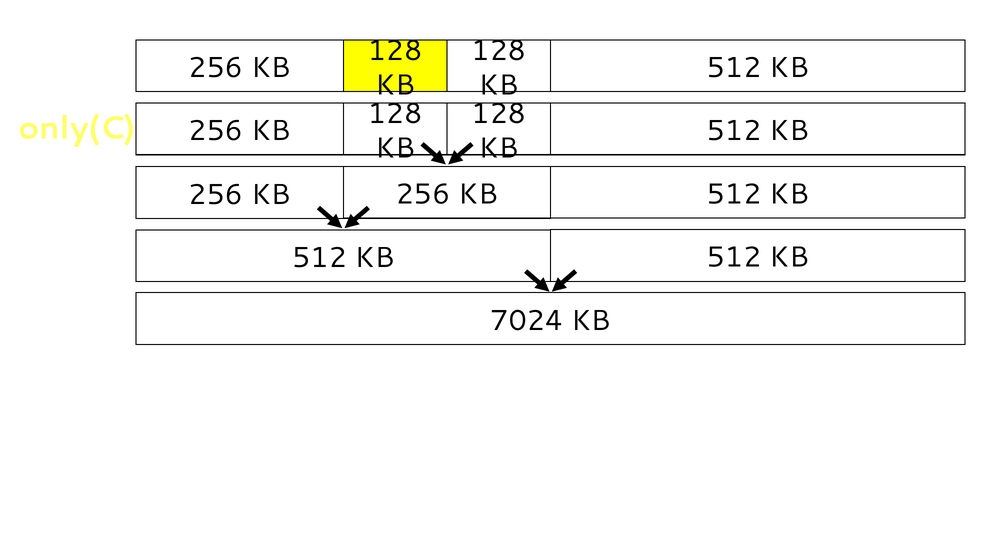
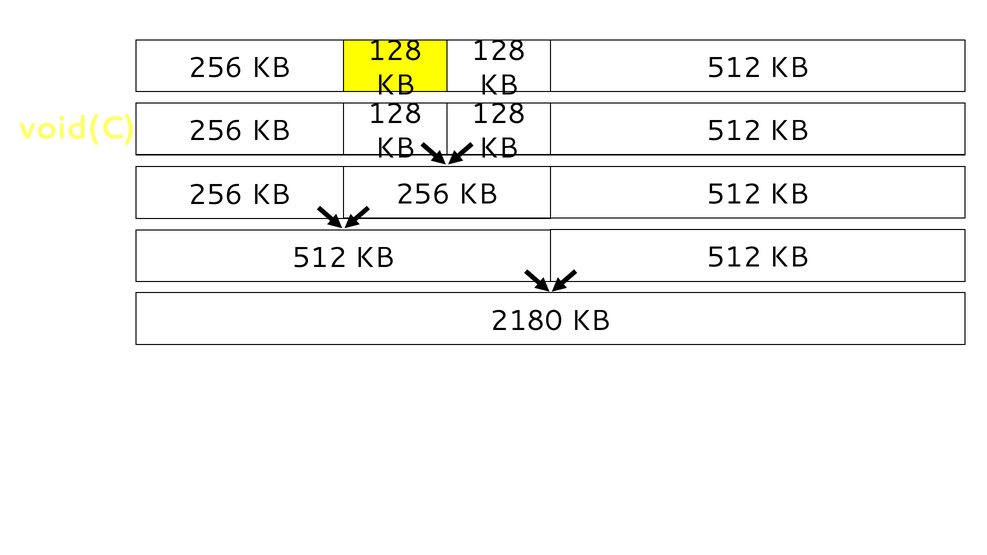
only(C: only(C -> void(C
7024: 7024 -> 2180
